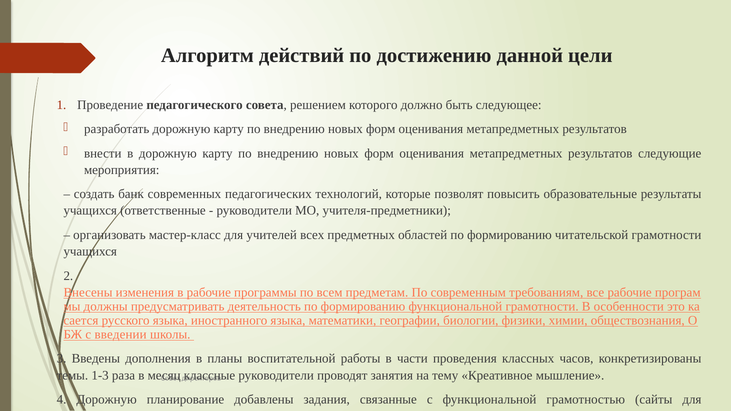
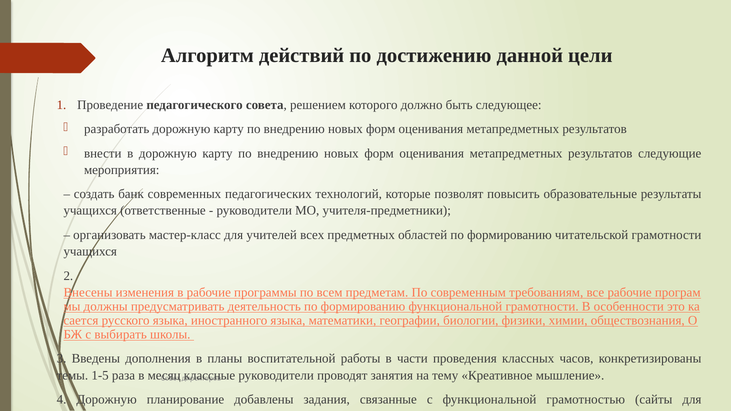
введении: введении -> выбирать
1-3: 1-3 -> 1-5
